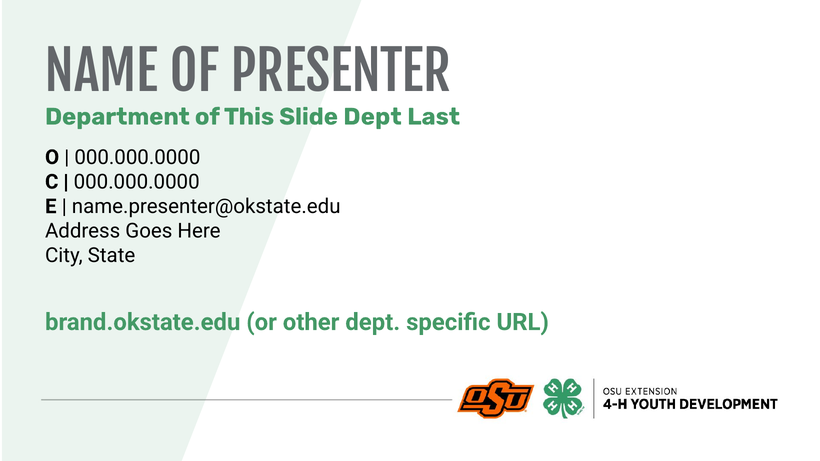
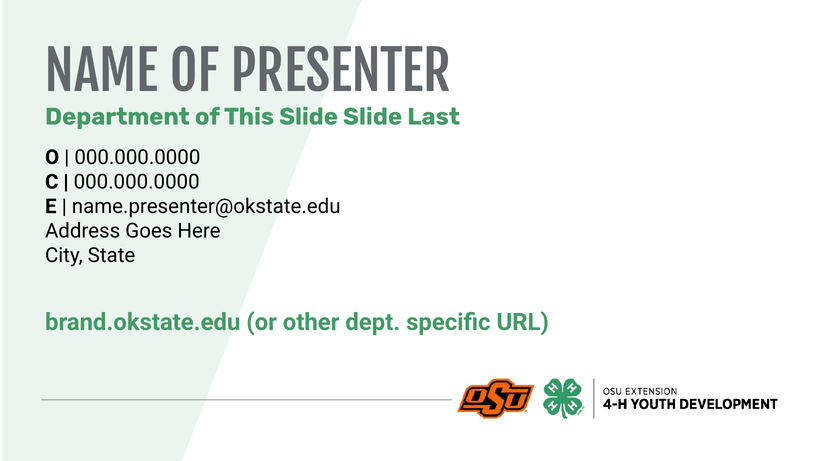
Slide Dept: Dept -> Slide
